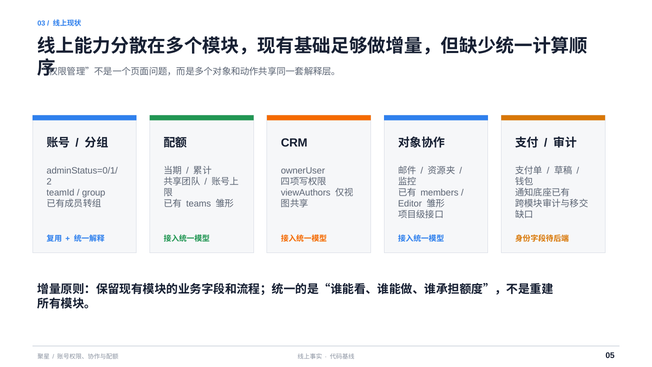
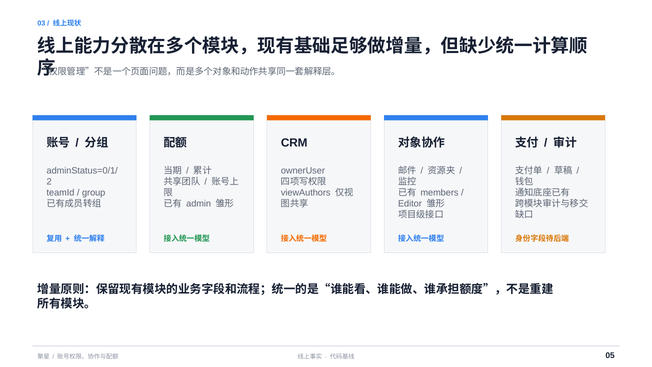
teams: teams -> admin
